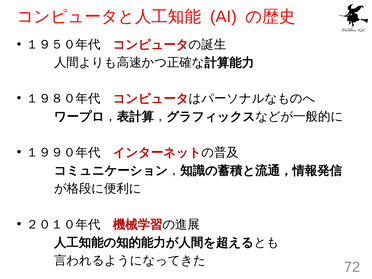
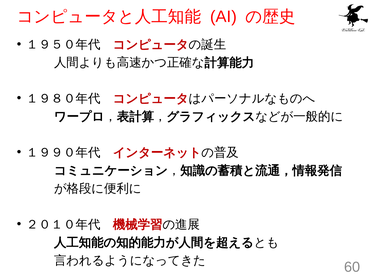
72: 72 -> 60
